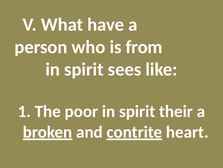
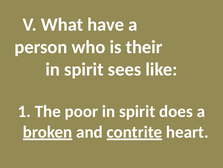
from: from -> their
their: their -> does
